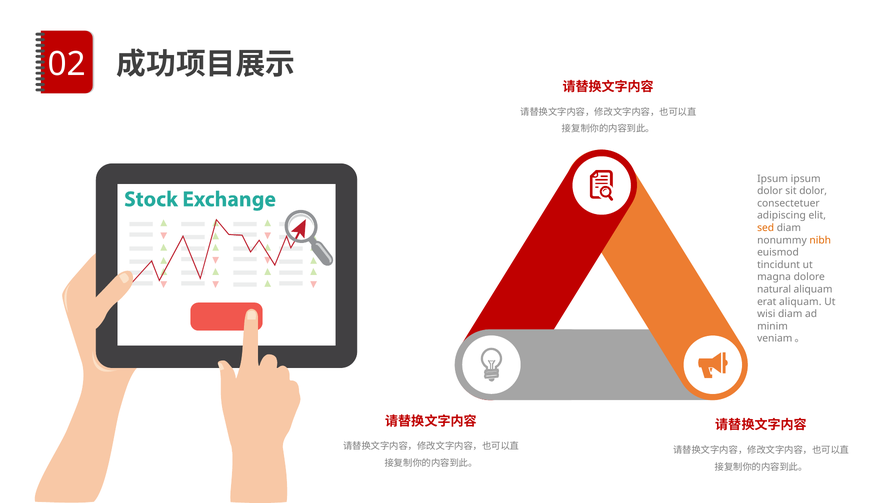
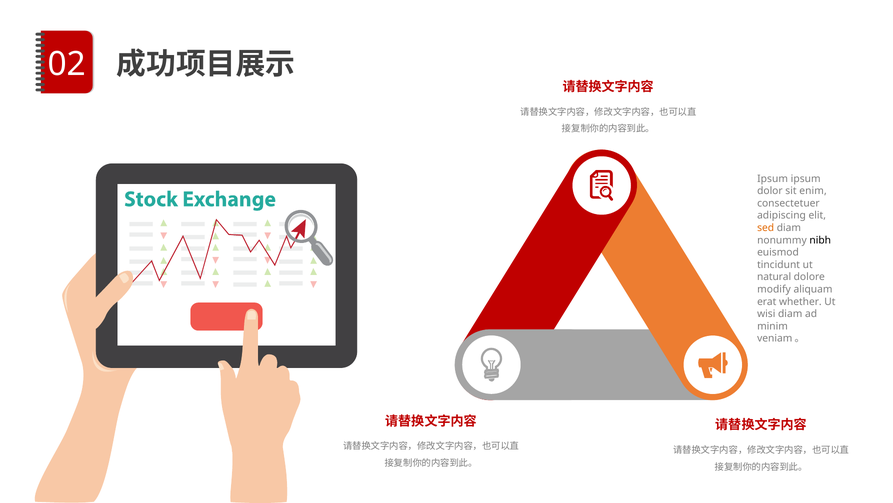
sit dolor: dolor -> enim
nibh colour: orange -> black
magna: magna -> natural
natural: natural -> modify
erat aliquam: aliquam -> whether
